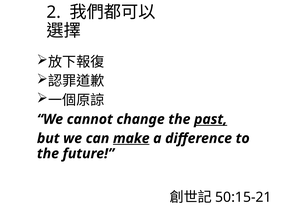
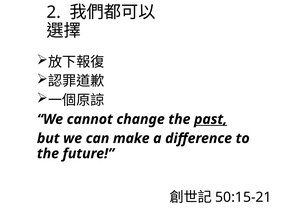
make underline: present -> none
